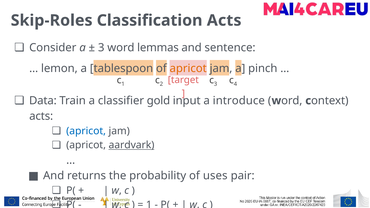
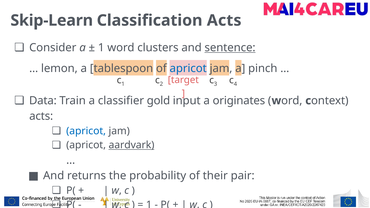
Skip-Roles: Skip-Roles -> Skip-Learn
3 at (101, 48): 3 -> 1
lemmas: lemmas -> clusters
sentence underline: none -> present
apricot at (188, 68) colour: orange -> blue
introduce: introduce -> originates
uses: uses -> their
